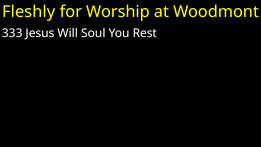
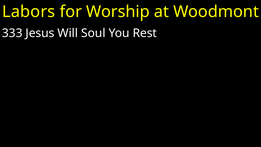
Fleshly: Fleshly -> Labors
